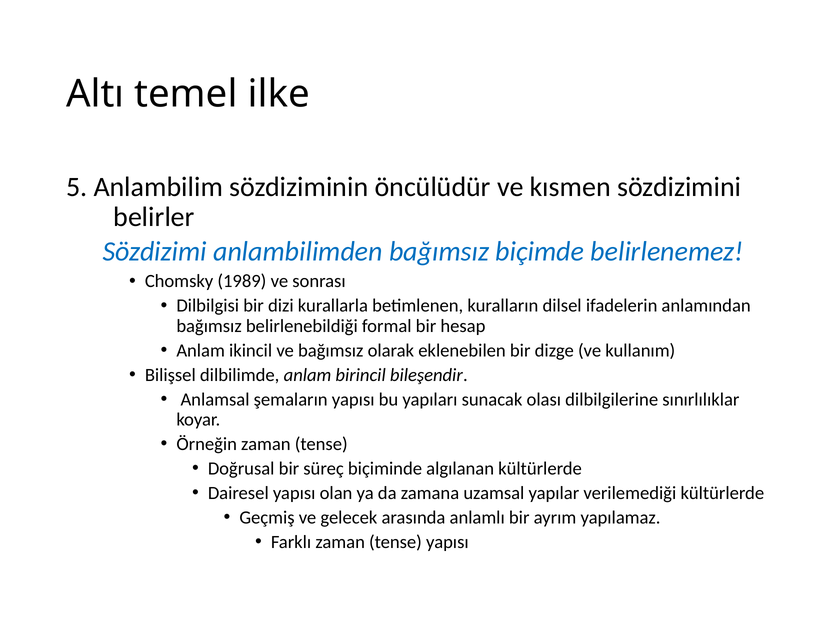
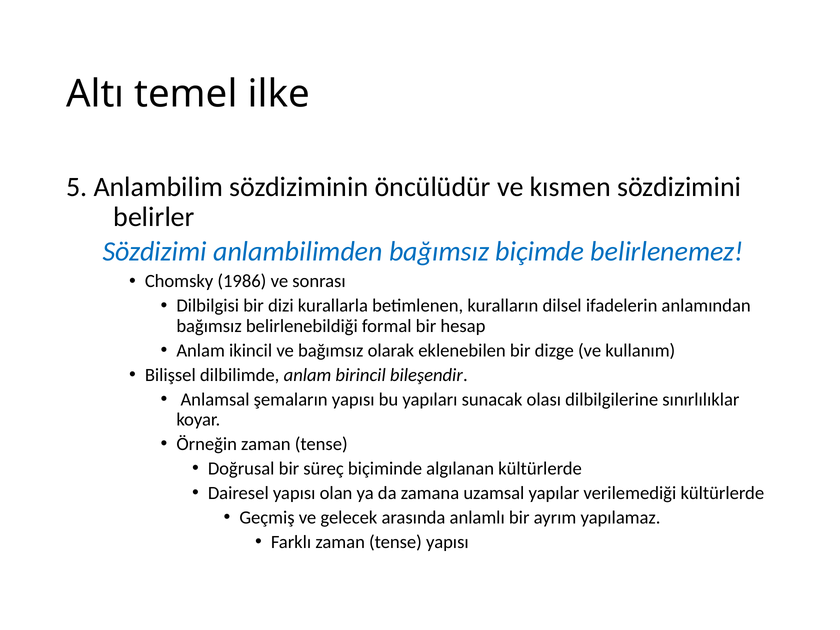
1989: 1989 -> 1986
